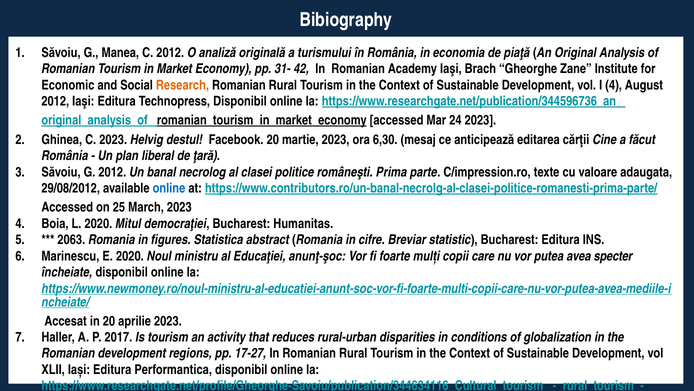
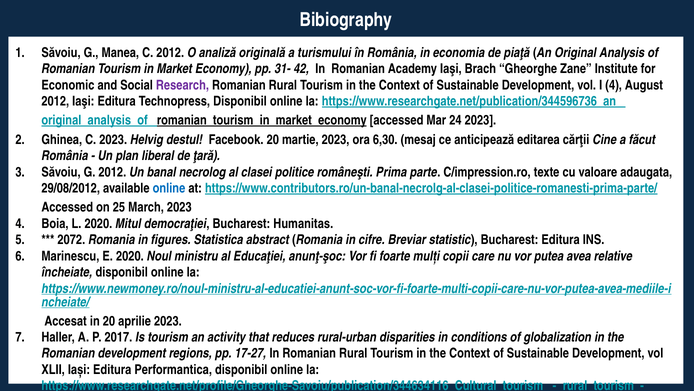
Research colour: orange -> purple
2063: 2063 -> 2072
specter: specter -> relative
